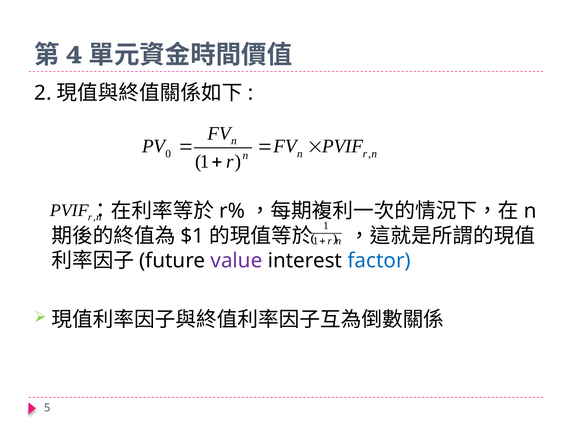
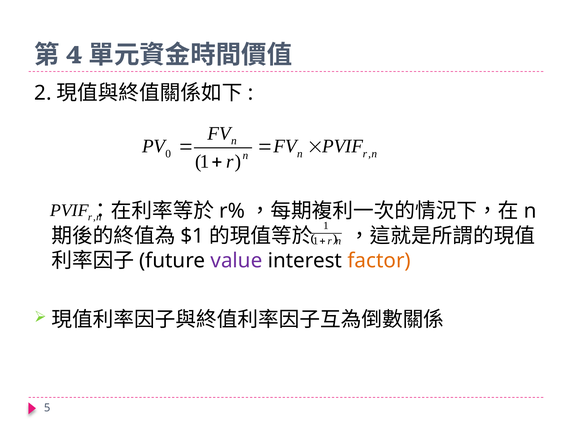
factor colour: blue -> orange
